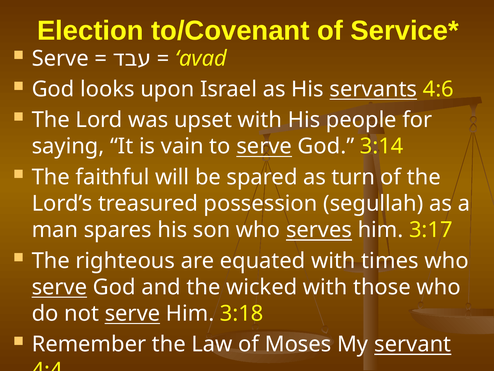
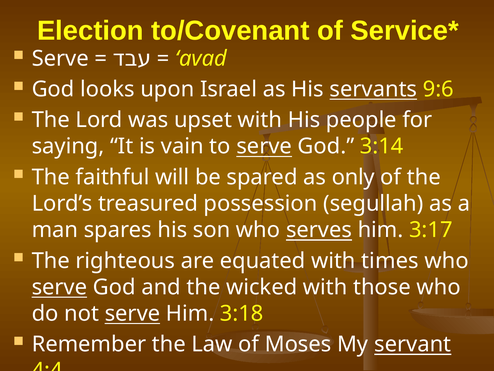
4:6: 4:6 -> 9:6
turn: turn -> only
